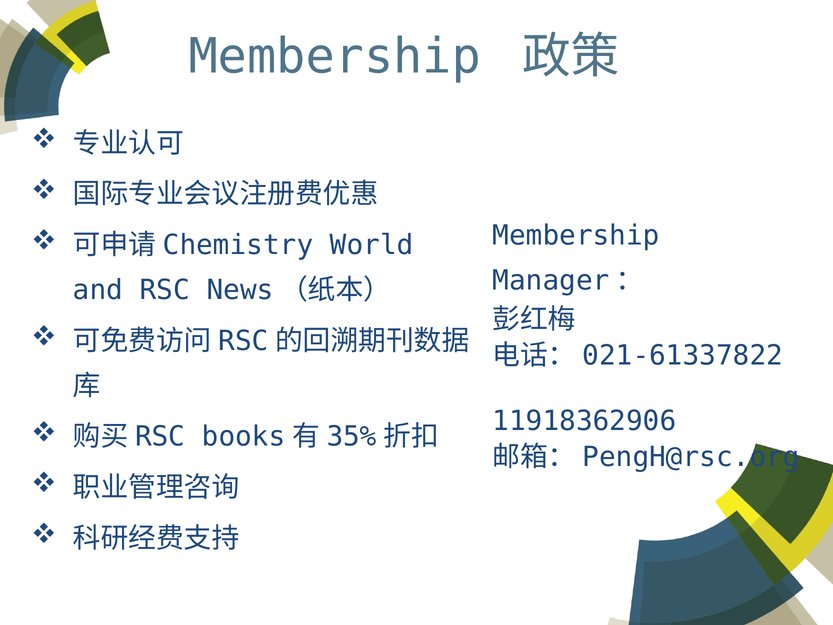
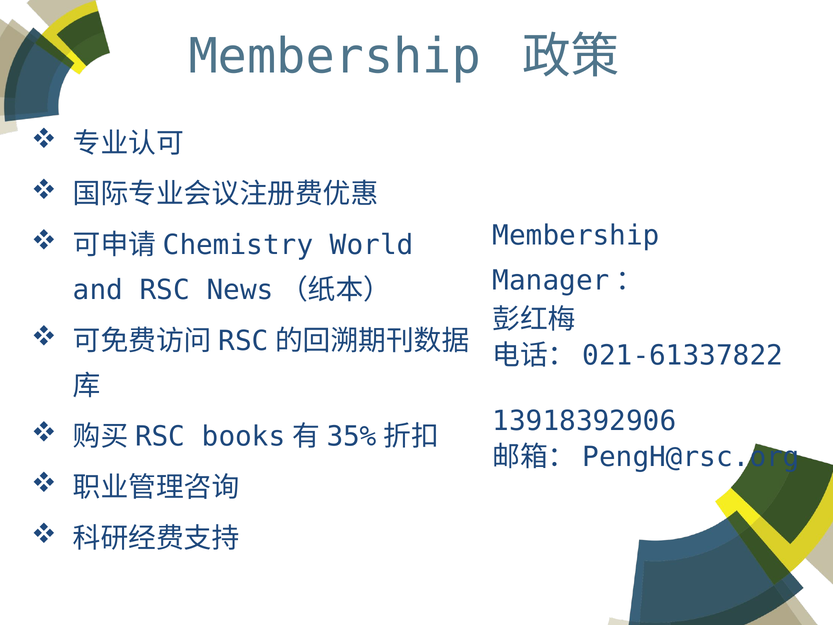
11918362906: 11918362906 -> 13918392906
